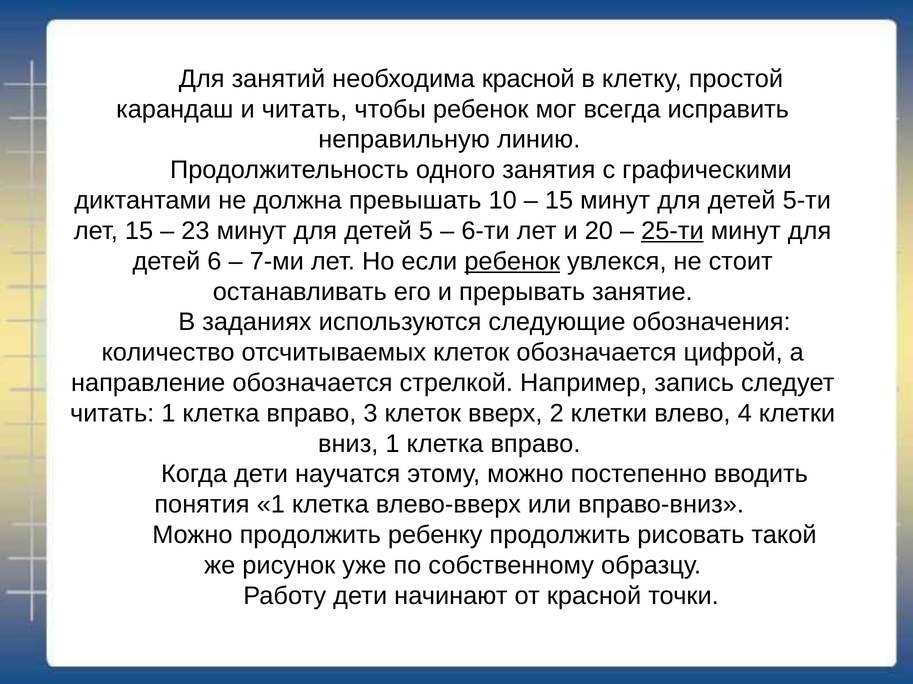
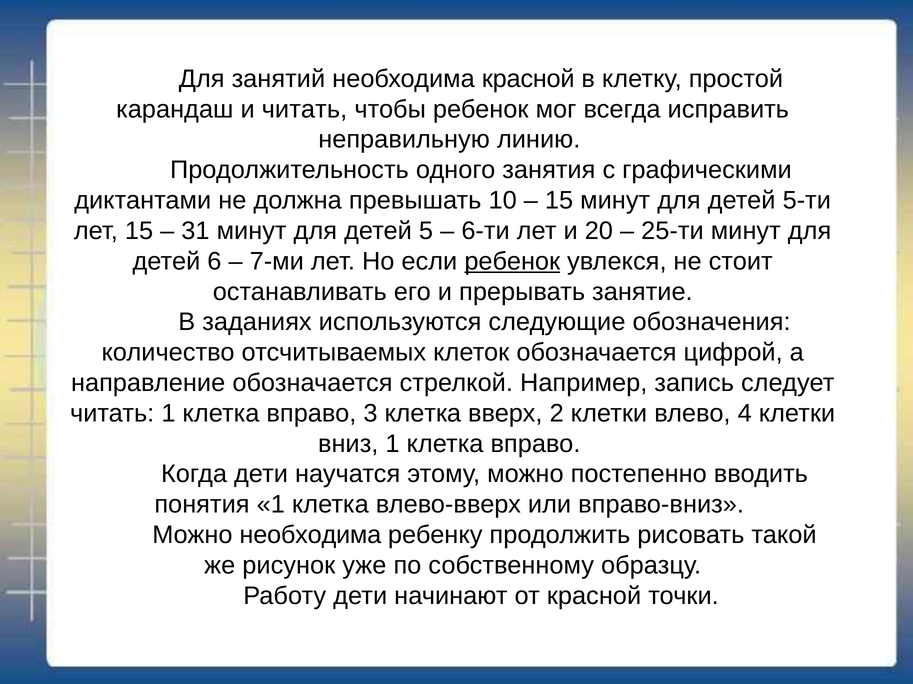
23: 23 -> 31
25-ти underline: present -> none
3 клеток: клеток -> клетка
Можно продолжить: продолжить -> необходима
